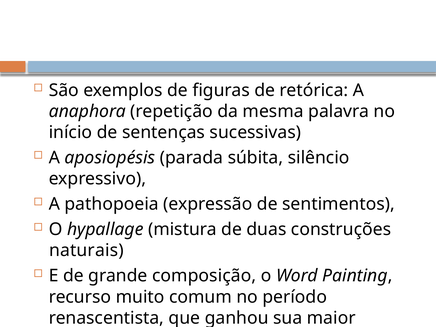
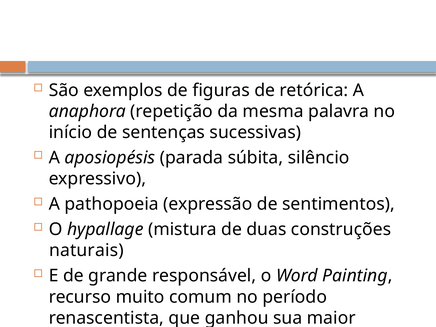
composição: composição -> responsável
